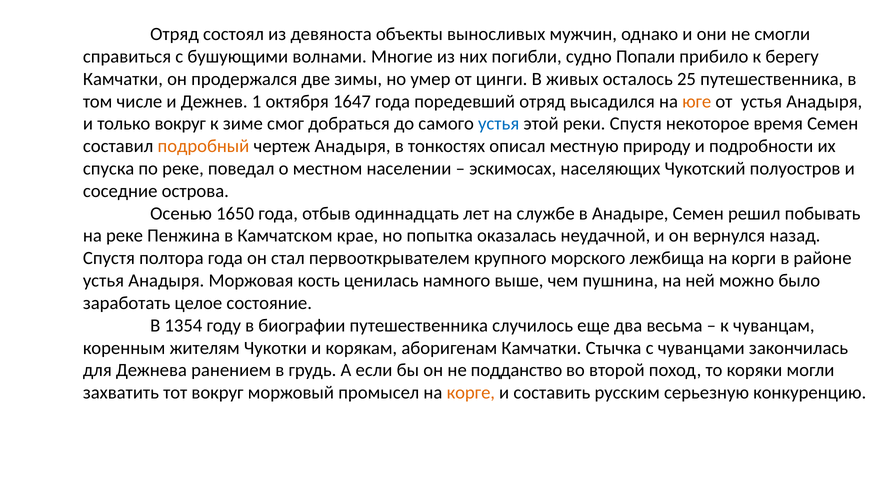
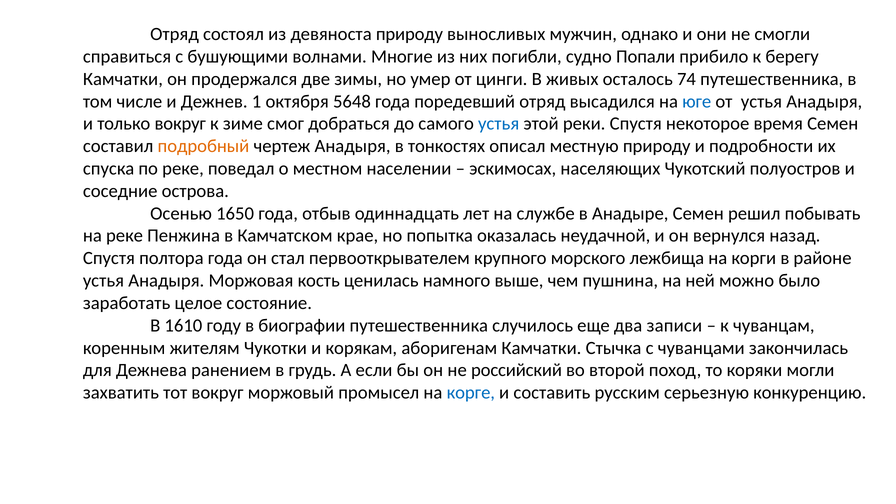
девяноста объекты: объекты -> природу
25: 25 -> 74
1647: 1647 -> 5648
юге colour: orange -> blue
1354: 1354 -> 1610
весьма: весьма -> записи
подданство: подданство -> российский
корге colour: orange -> blue
